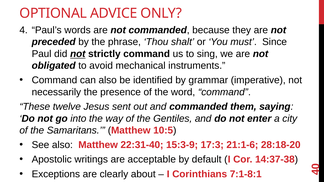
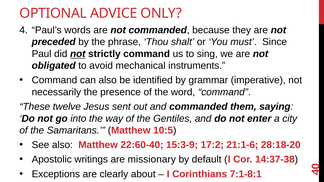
22:31-40: 22:31-40 -> 22:60-40
17:3: 17:3 -> 17:2
acceptable: acceptable -> missionary
